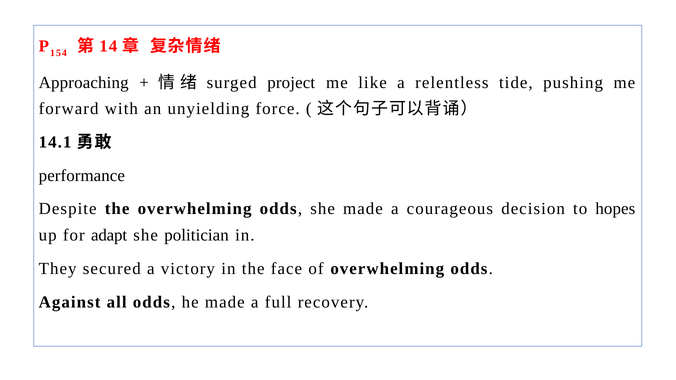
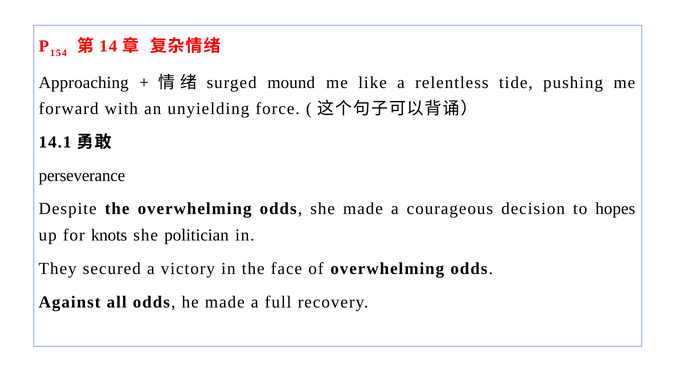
project: project -> mound
performance: performance -> perseverance
adapt: adapt -> knots
